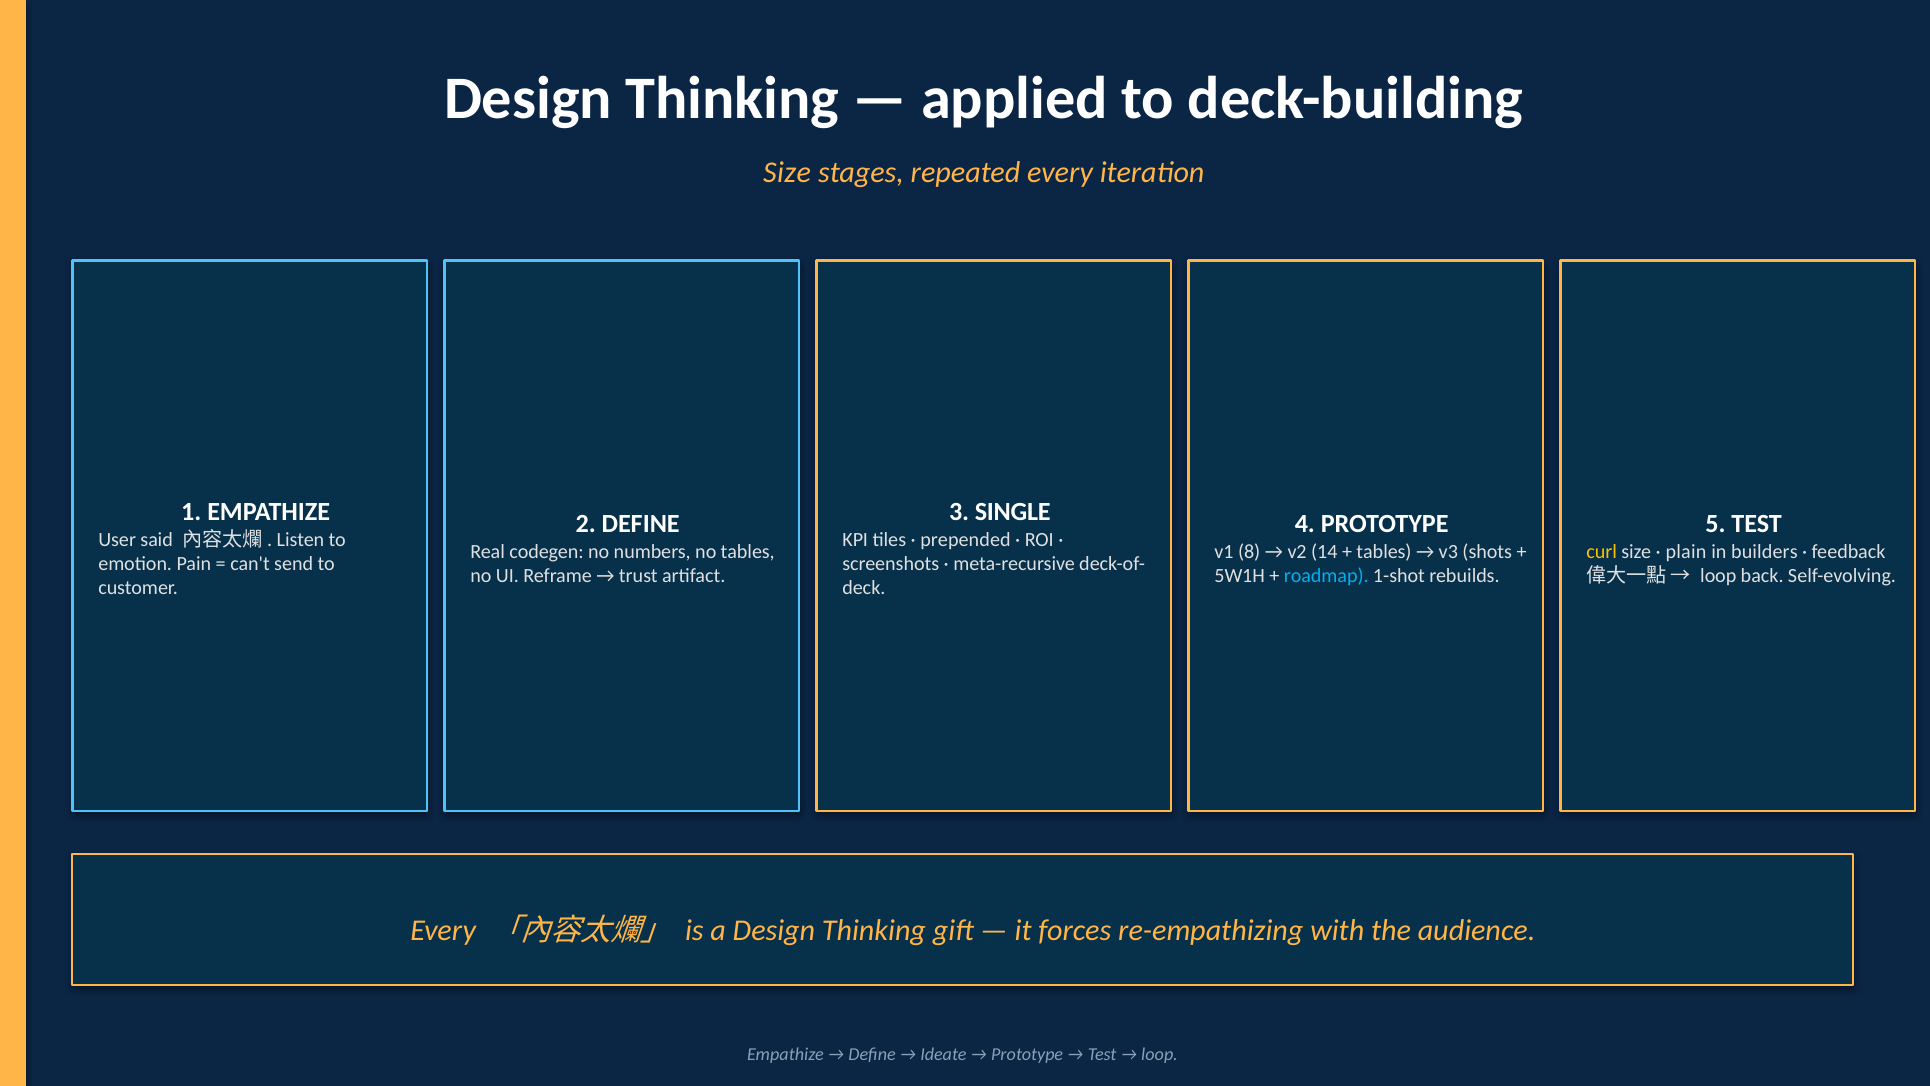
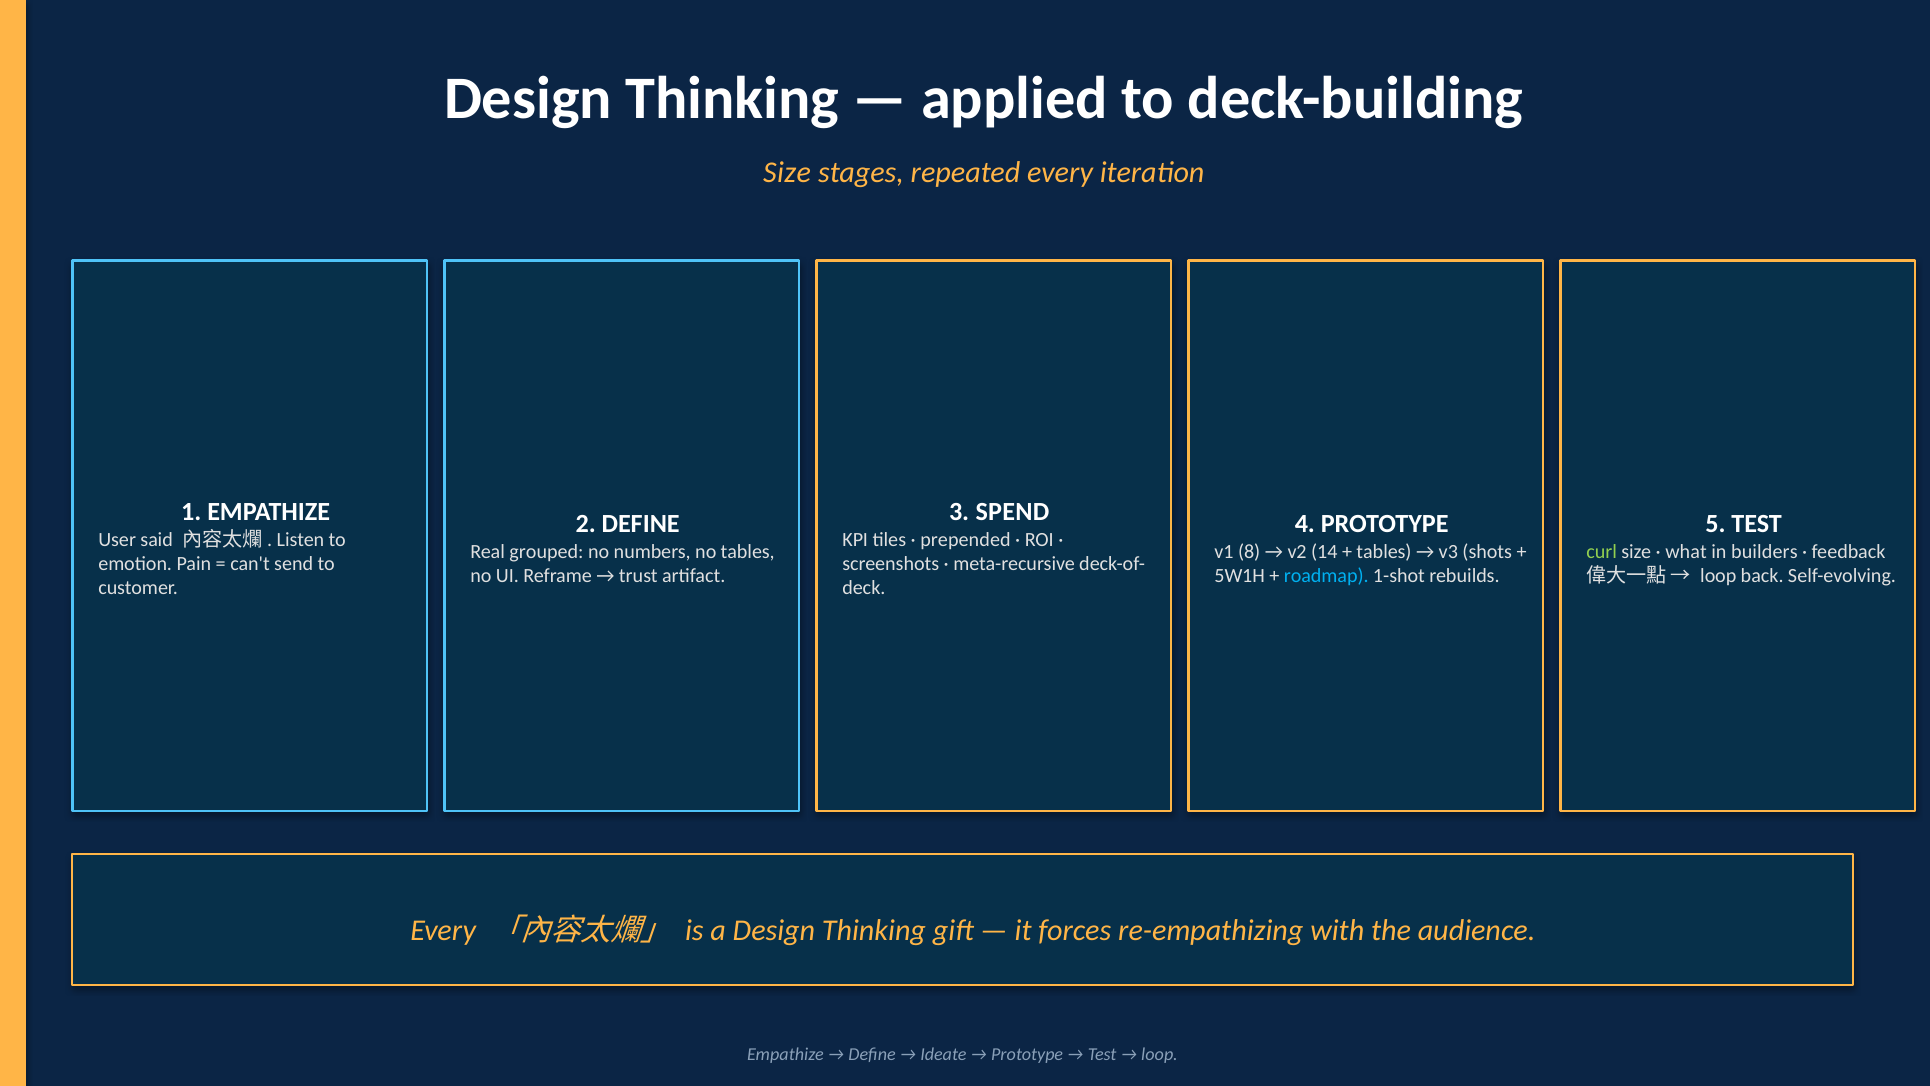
SINGLE: SINGLE -> SPEND
codegen: codegen -> grouped
curl colour: yellow -> light green
plain: plain -> what
